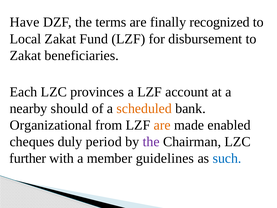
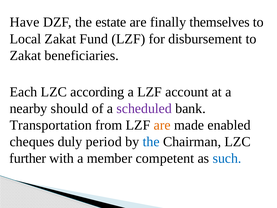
terms: terms -> estate
recognized: recognized -> themselves
provinces: provinces -> according
scheduled colour: orange -> purple
Organizational: Organizational -> Transportation
the at (151, 142) colour: purple -> blue
guidelines: guidelines -> competent
